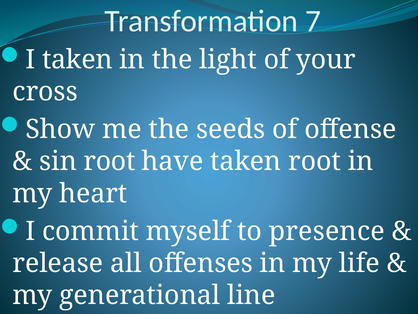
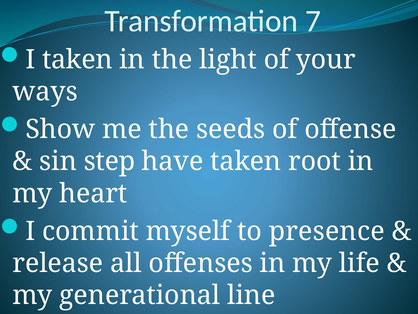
cross: cross -> ways
sin root: root -> step
